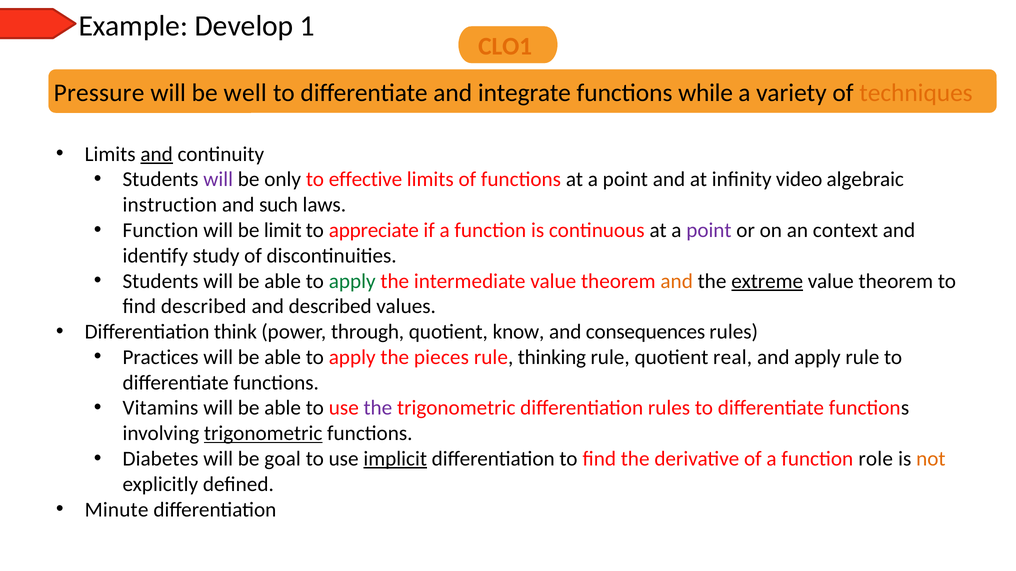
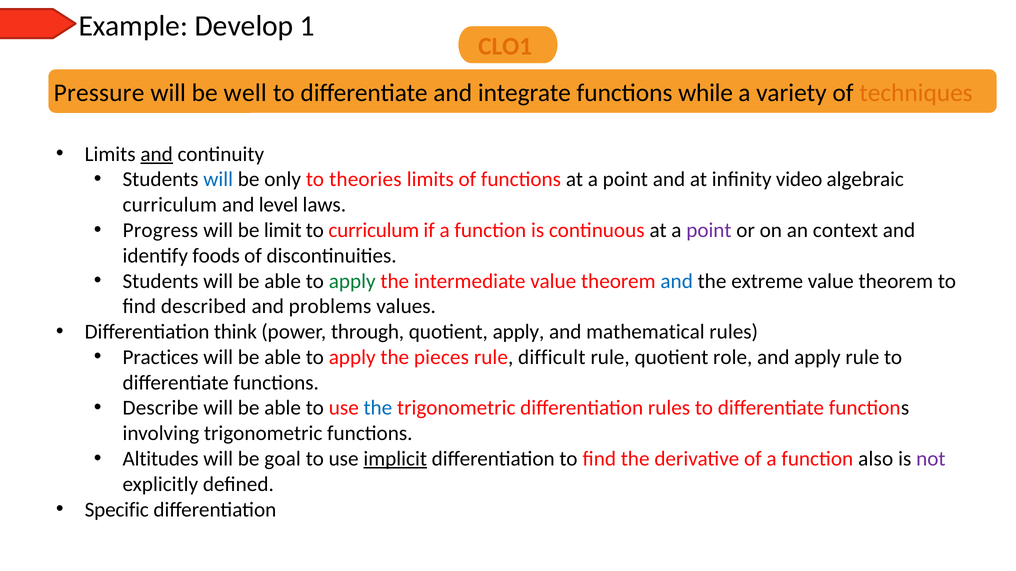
will at (218, 180) colour: purple -> blue
effective: effective -> theories
instruction at (170, 205): instruction -> curriculum
such: such -> level
Function at (160, 230): Function -> Progress
to appreciate: appreciate -> curriculum
study: study -> foods
and at (677, 281) colour: orange -> blue
extreme underline: present -> none
and described: described -> problems
quotient know: know -> apply
consequences: consequences -> mathematical
thinking: thinking -> difficult
real: real -> role
Vitamins: Vitamins -> Describe
the at (378, 408) colour: purple -> blue
trigonometric at (263, 434) underline: present -> none
Diabetes: Diabetes -> Altitudes
role: role -> also
not colour: orange -> purple
Minute: Minute -> Specific
